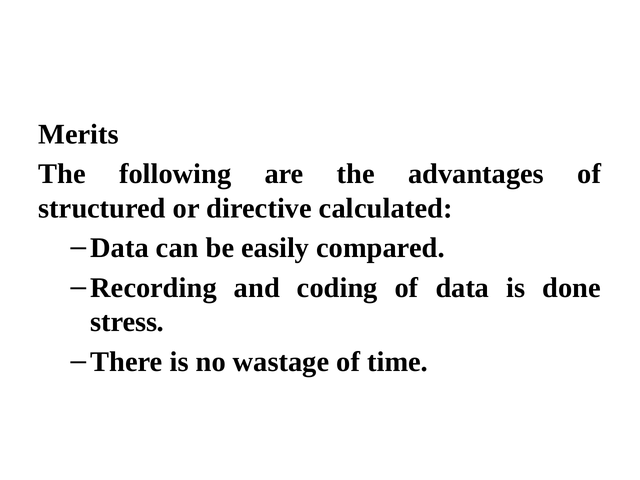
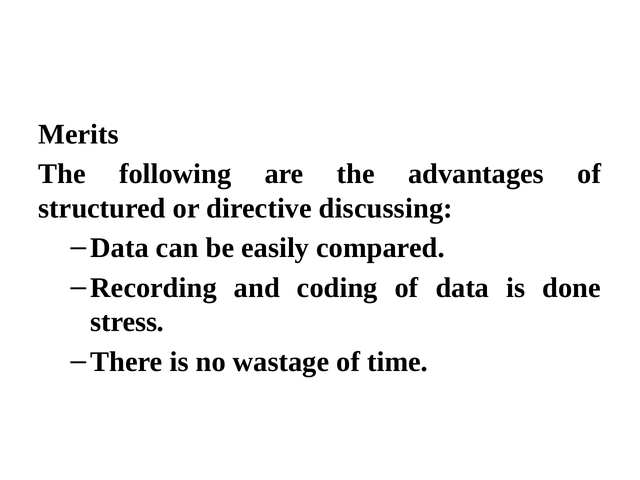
calculated: calculated -> discussing
